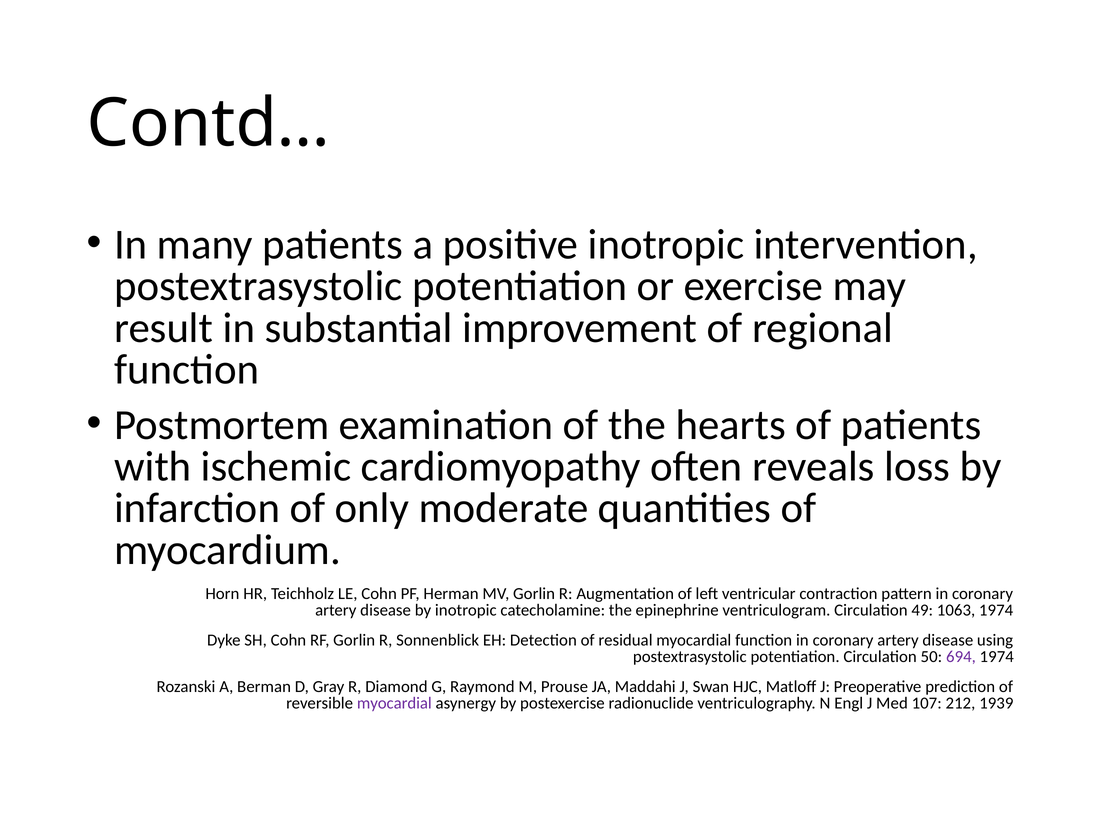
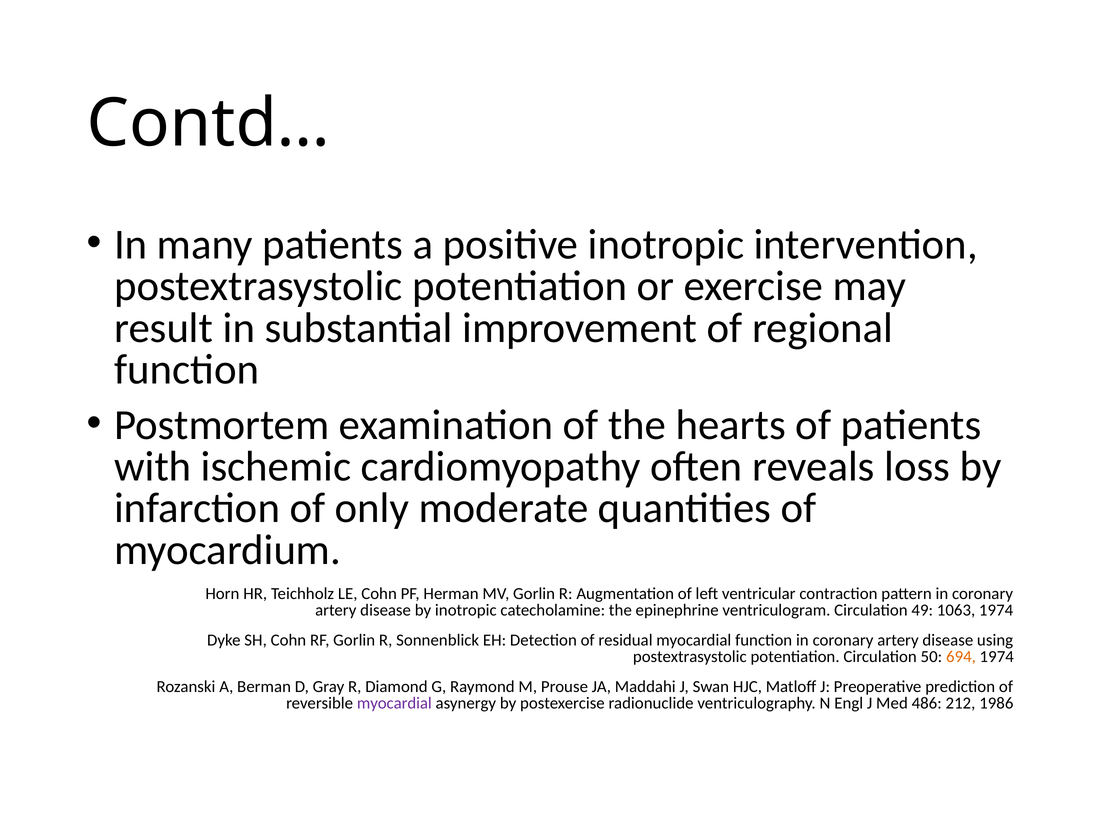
694 colour: purple -> orange
107: 107 -> 486
1939: 1939 -> 1986
